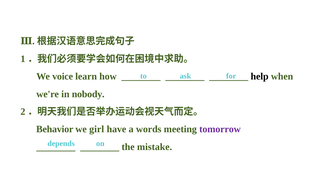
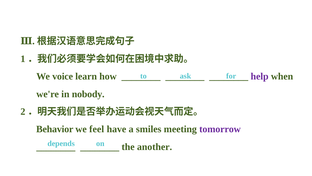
help colour: black -> purple
girl: girl -> feel
words: words -> smiles
mistake: mistake -> another
